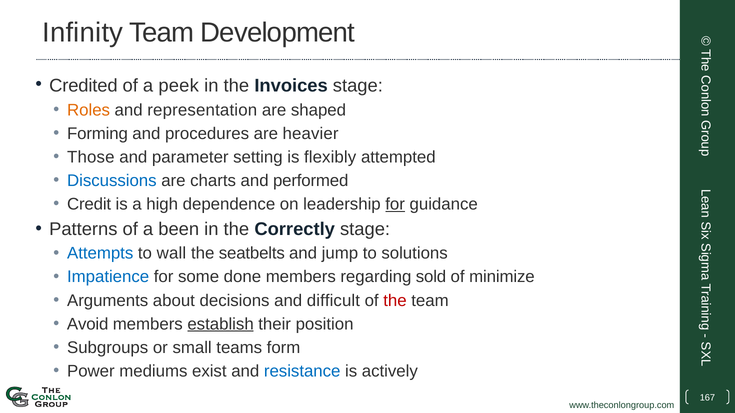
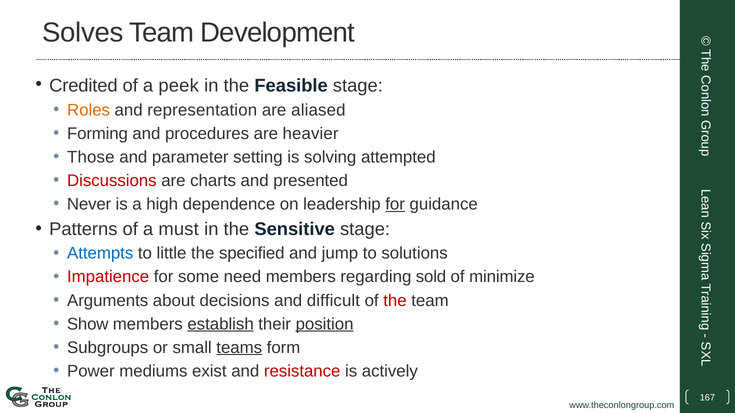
Infinity: Infinity -> Solves
Invoices: Invoices -> Feasible
shaped: shaped -> aliased
flexibly: flexibly -> solving
Discussions colour: blue -> red
performed: performed -> presented
Credit: Credit -> Never
been: been -> must
Correctly: Correctly -> Sensitive
wall: wall -> little
seatbelts: seatbelts -> specified
Impatience colour: blue -> red
done: done -> need
Avoid: Avoid -> Show
position underline: none -> present
teams underline: none -> present
resistance colour: blue -> red
